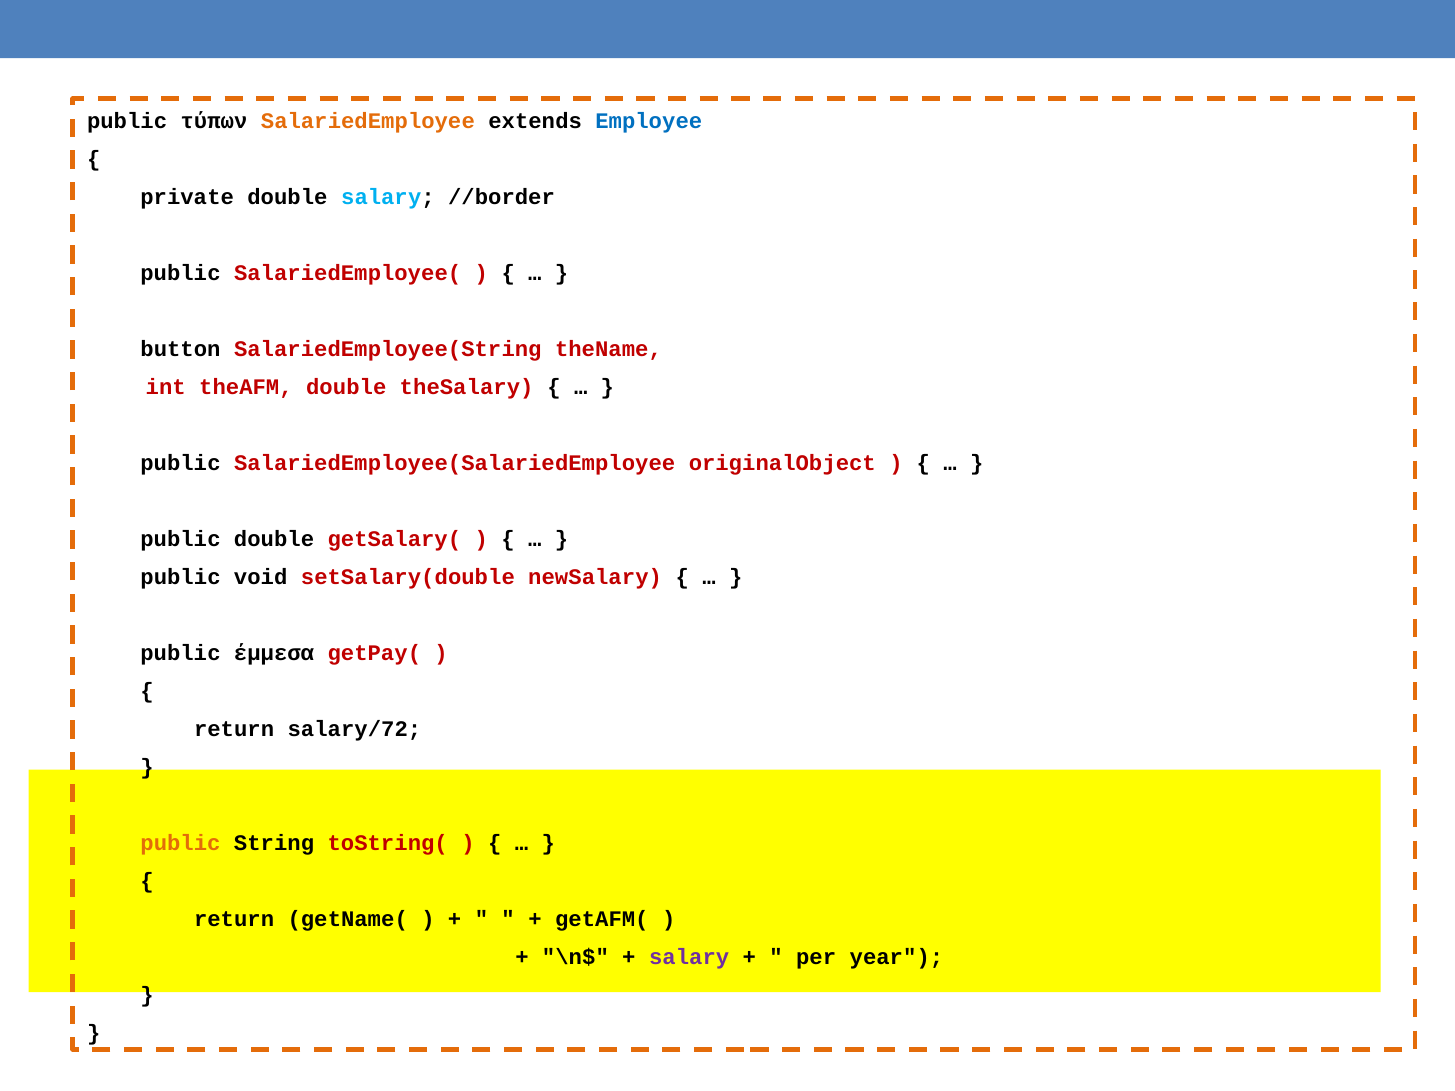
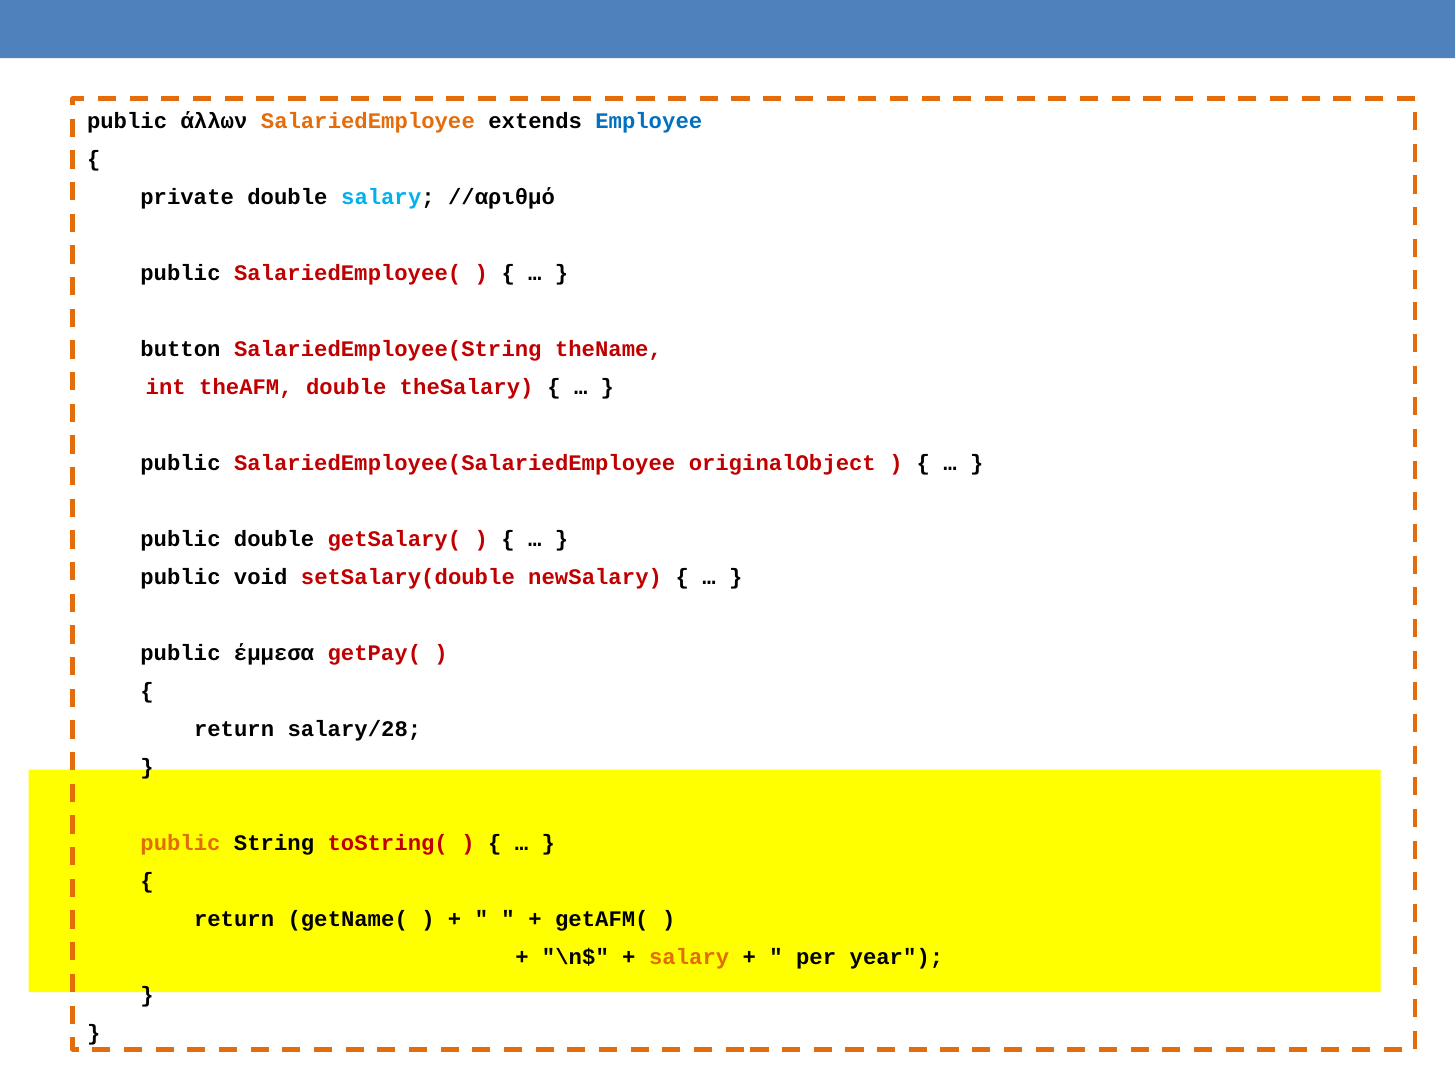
τύπων: τύπων -> άλλων
//border: //border -> //αριθμό
salary/72: salary/72 -> salary/28
salary at (689, 958) colour: purple -> orange
